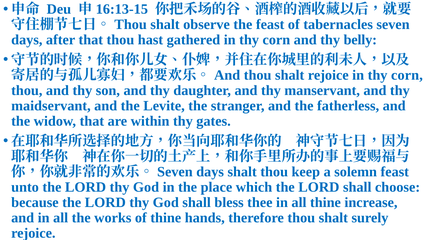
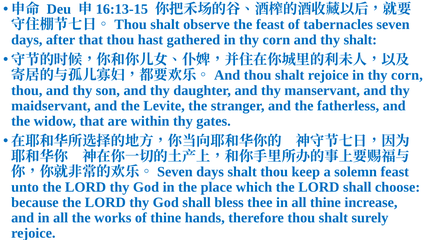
thy belly: belly -> shalt
